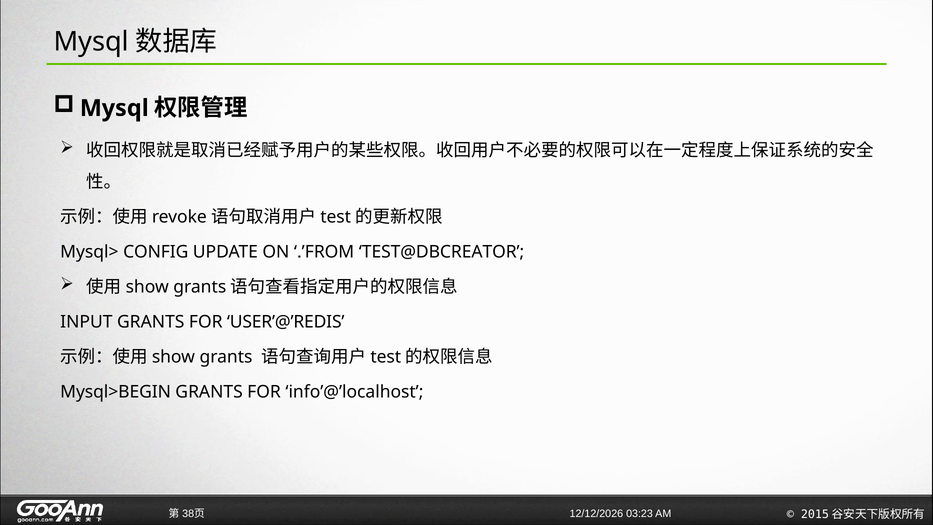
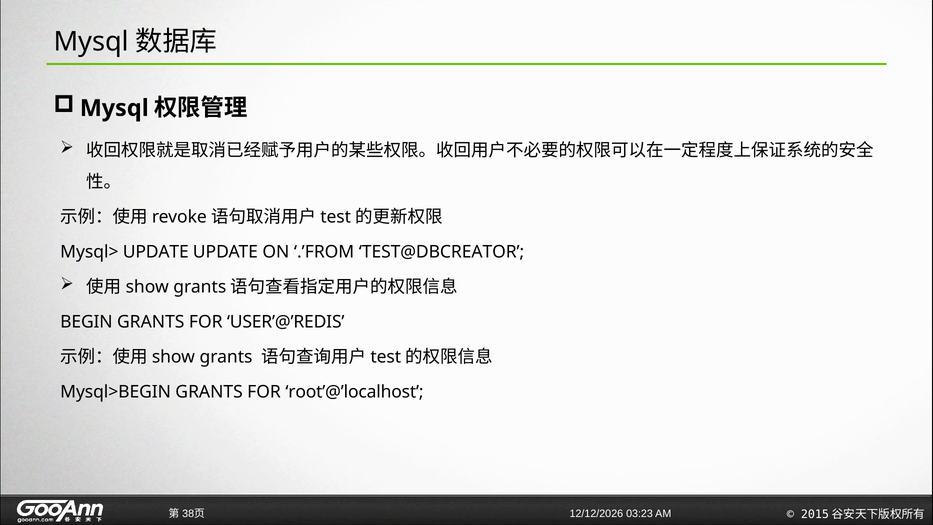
Mysql> CONFIG: CONFIG -> UPDATE
INPUT: INPUT -> BEGIN
info’@’localhost: info’@’localhost -> root’@’localhost
